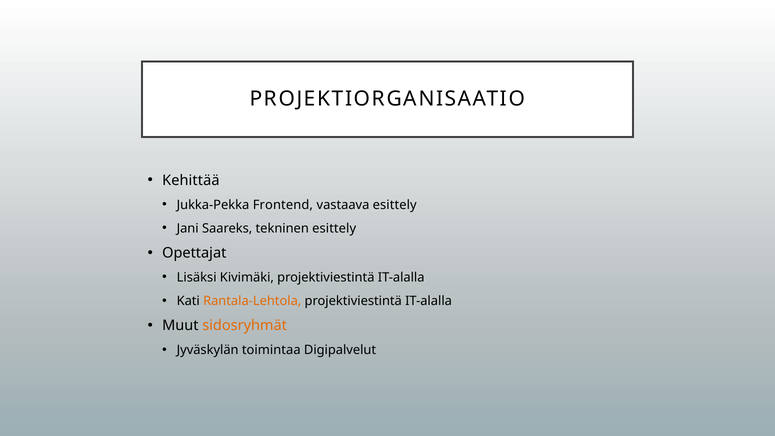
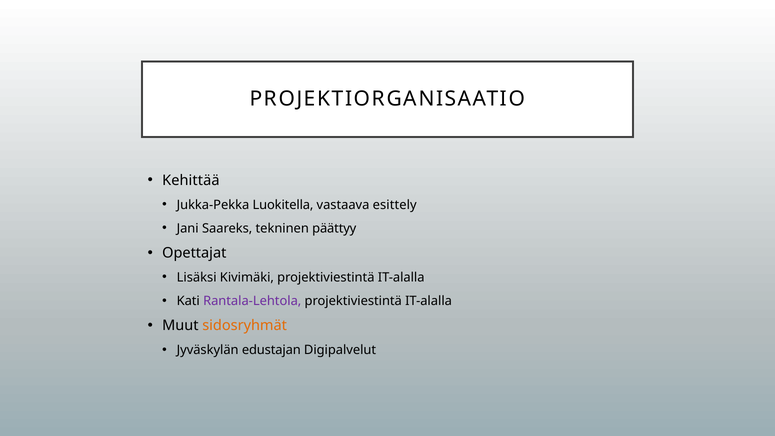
Frontend: Frontend -> Luokitella
tekninen esittely: esittely -> päättyy
Rantala-Lehtola colour: orange -> purple
toimintaa: toimintaa -> edustajan
